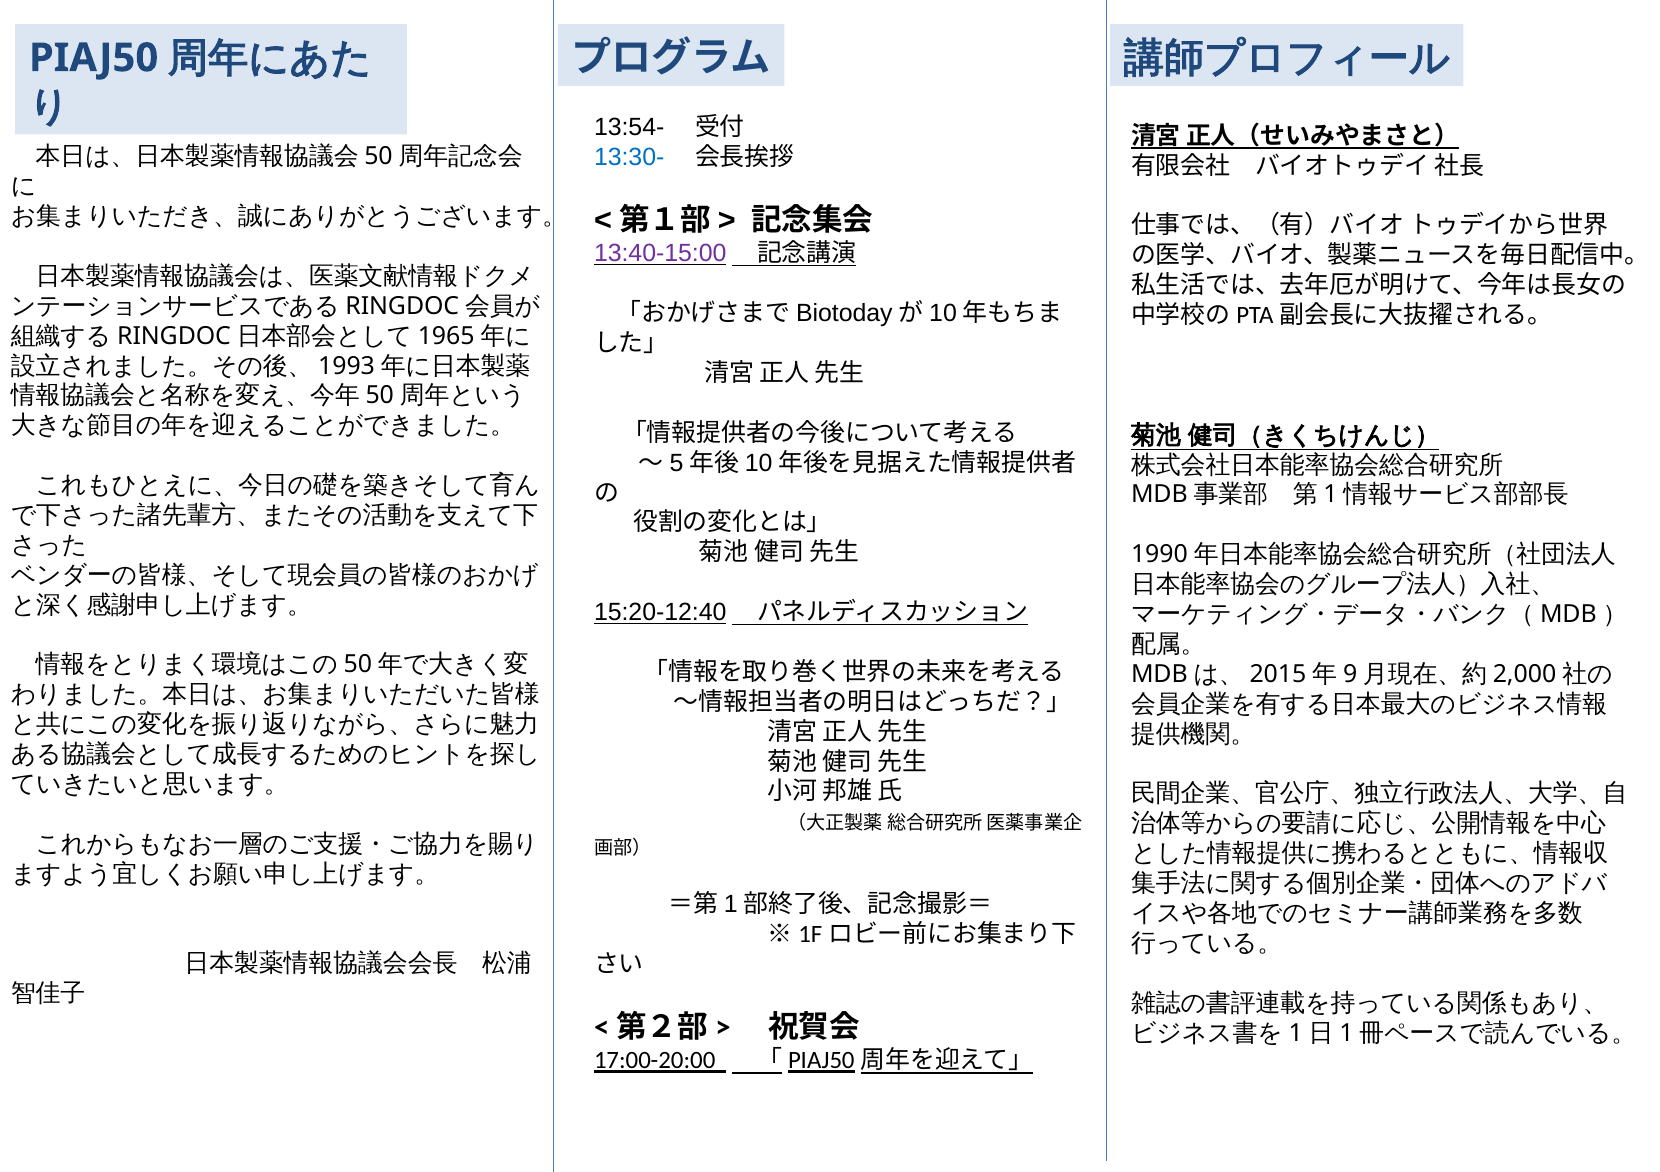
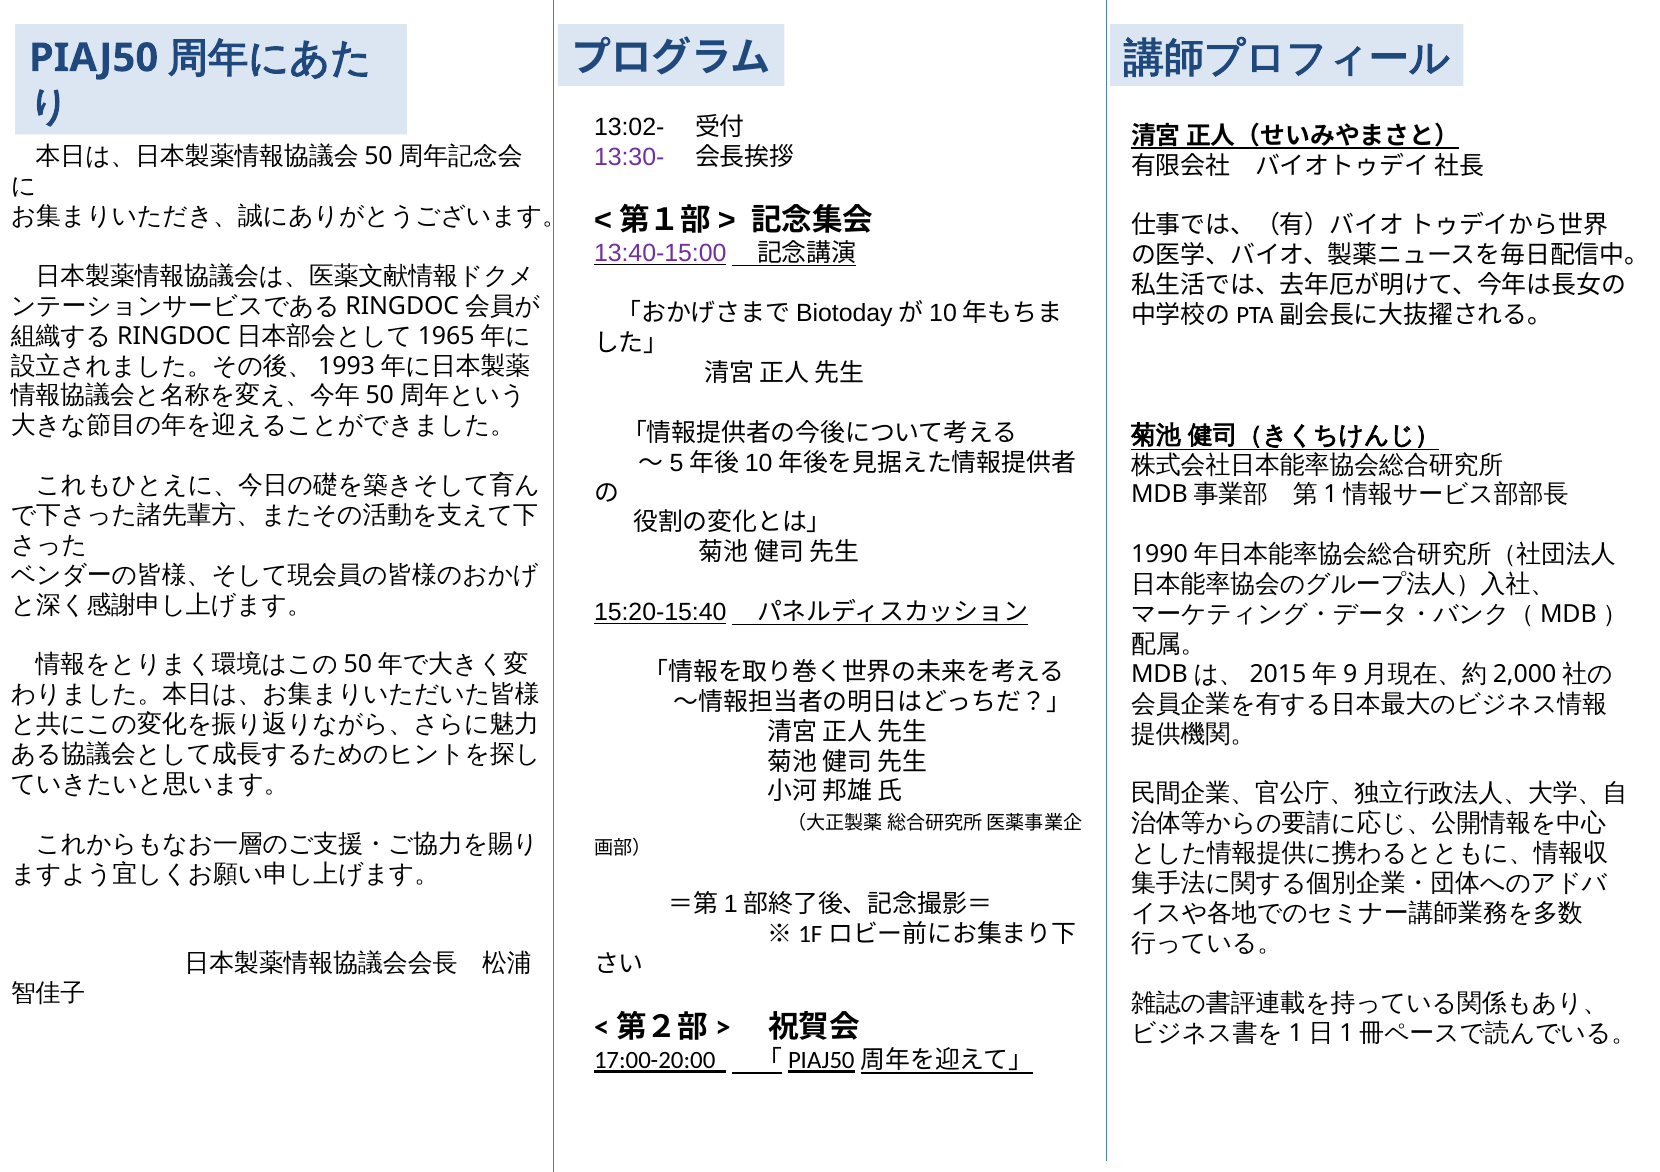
13:54-: 13:54- -> 13:02-
13:30- colour: blue -> purple
15:20-12:40: 15:20-12:40 -> 15:20-15:40
